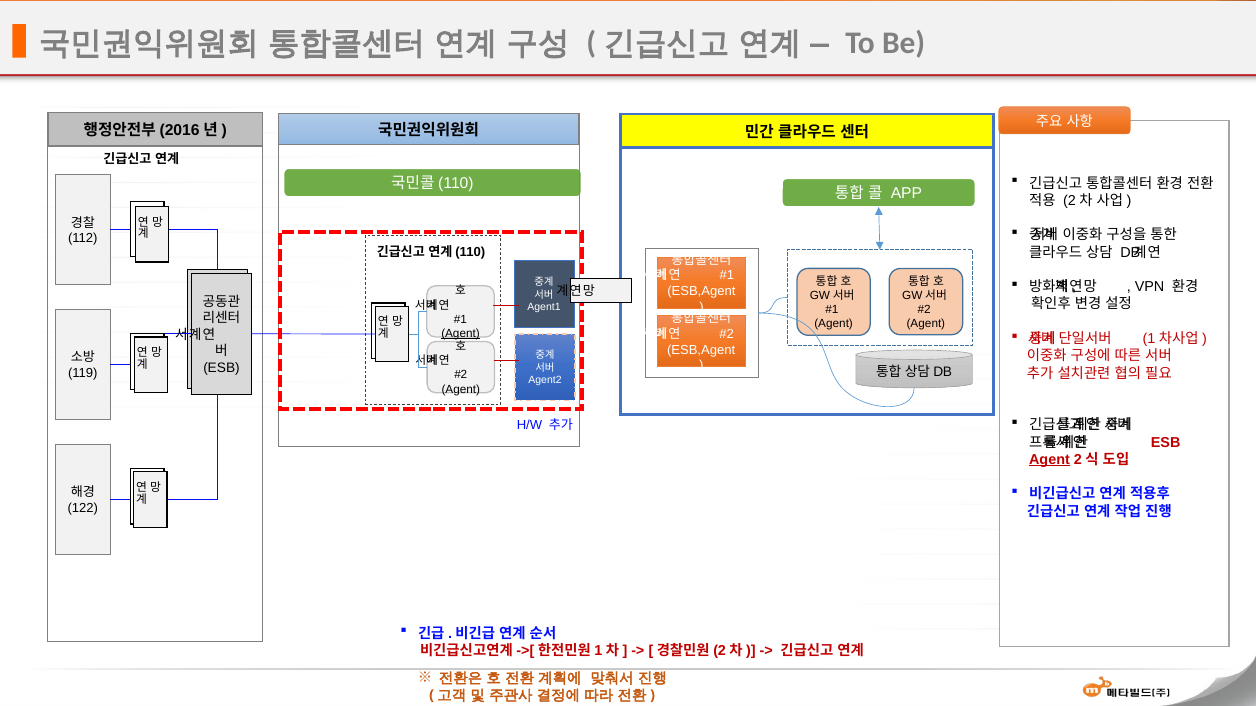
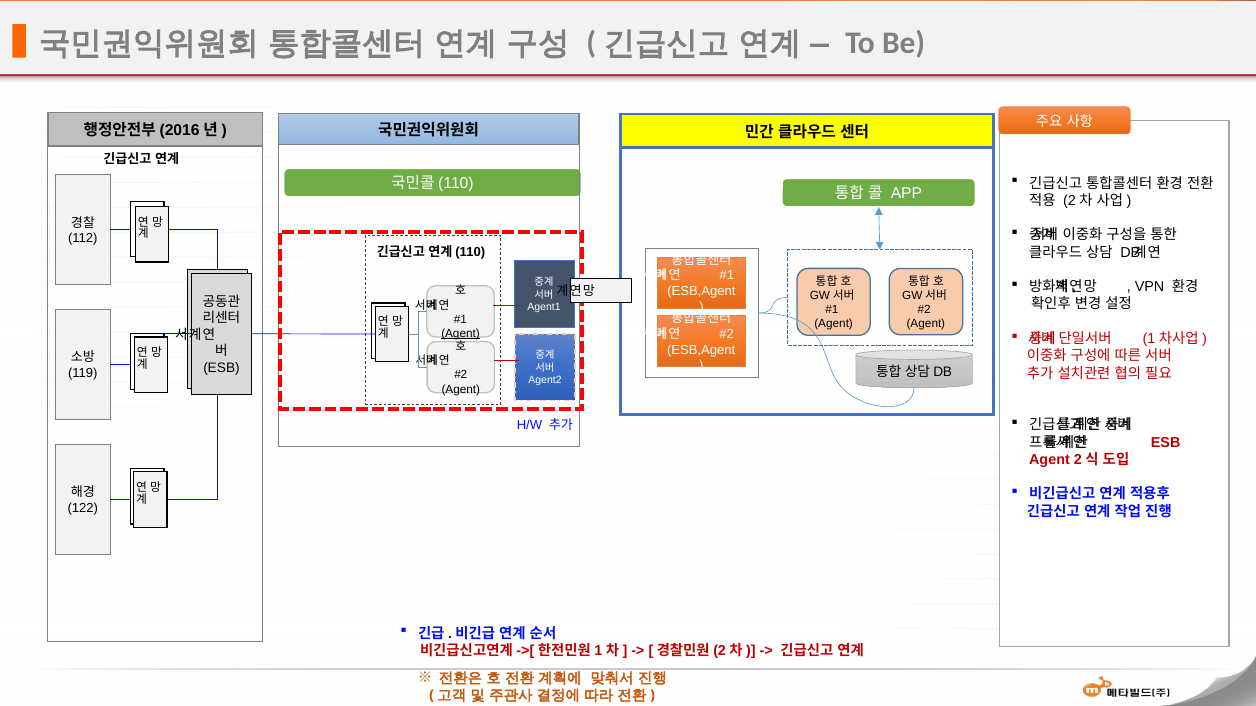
Agent at (1049, 460) underline: present -> none
